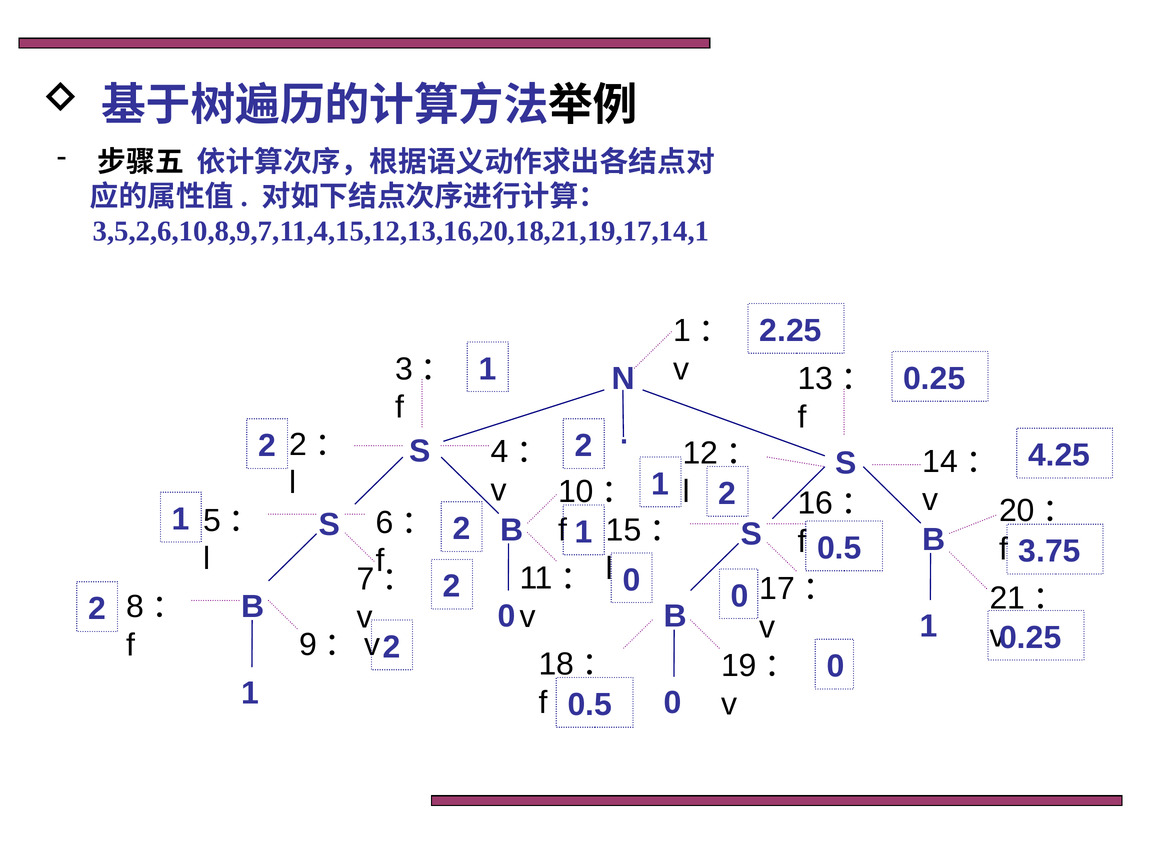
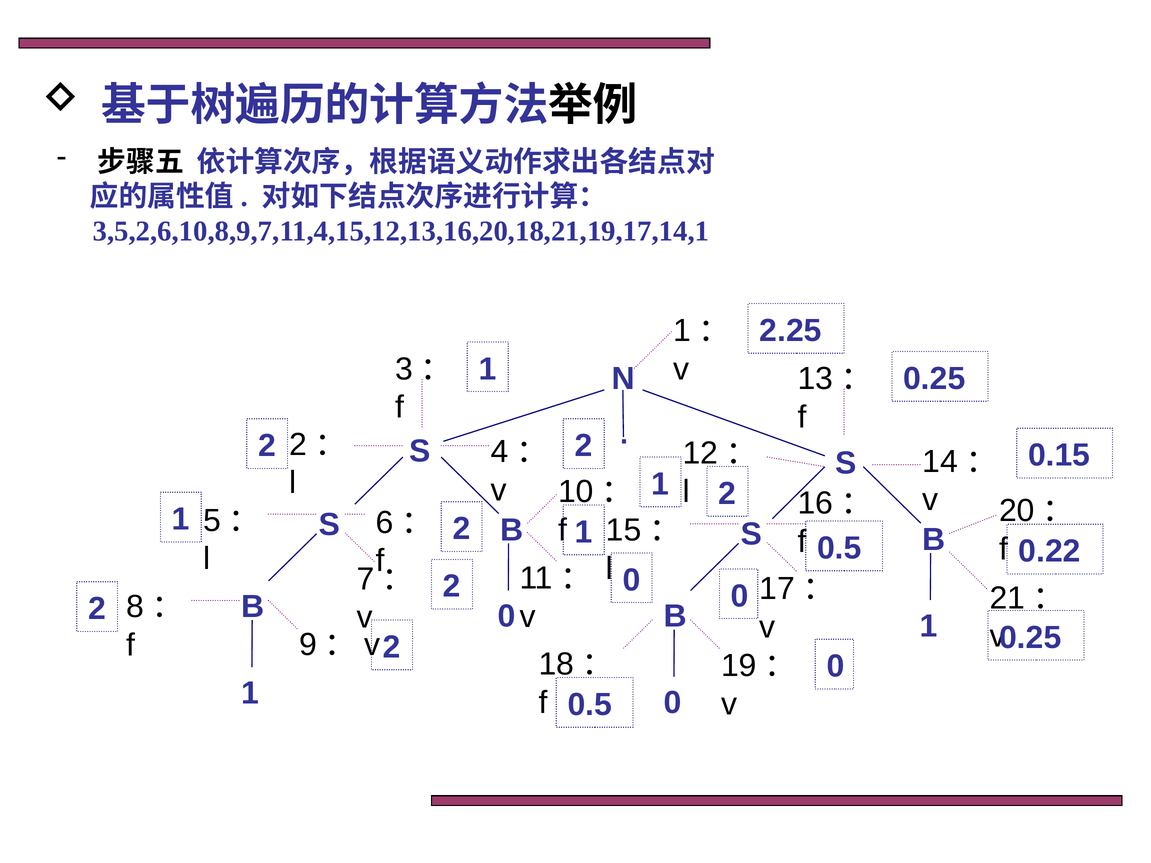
4.25: 4.25 -> 0.15
3.75: 3.75 -> 0.22
